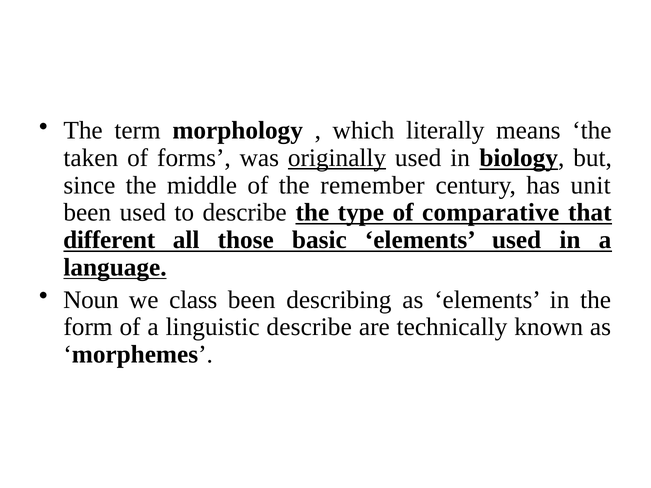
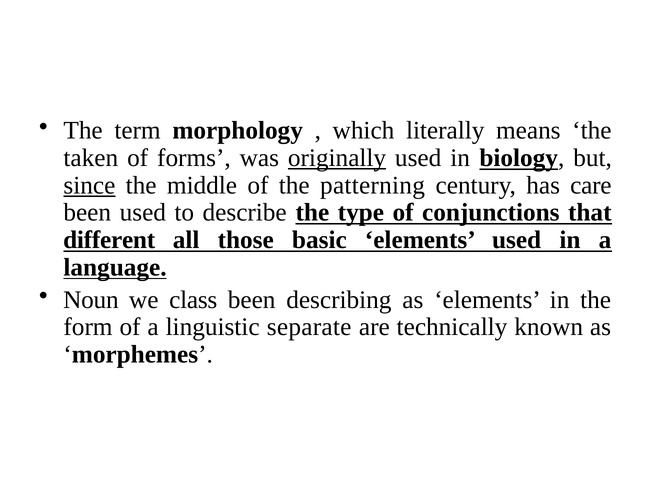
since underline: none -> present
remember: remember -> patterning
unit: unit -> care
comparative: comparative -> conjunctions
linguistic describe: describe -> separate
